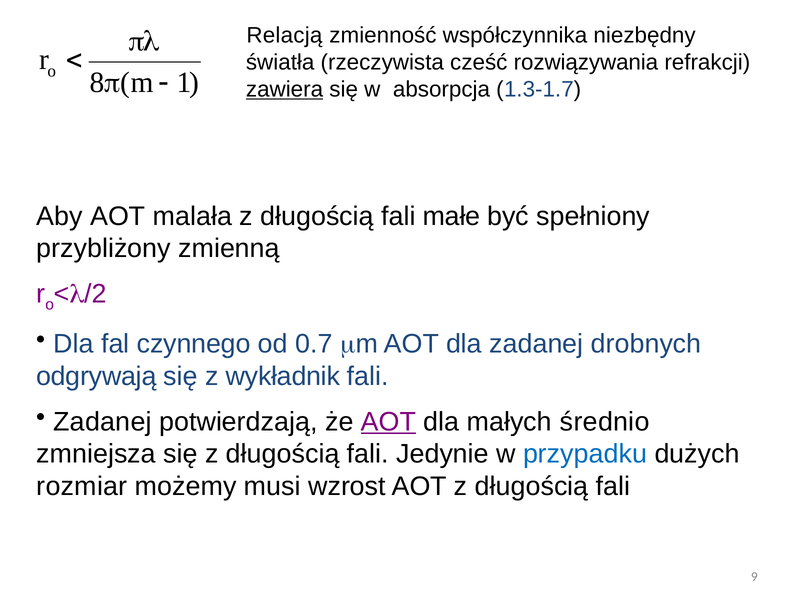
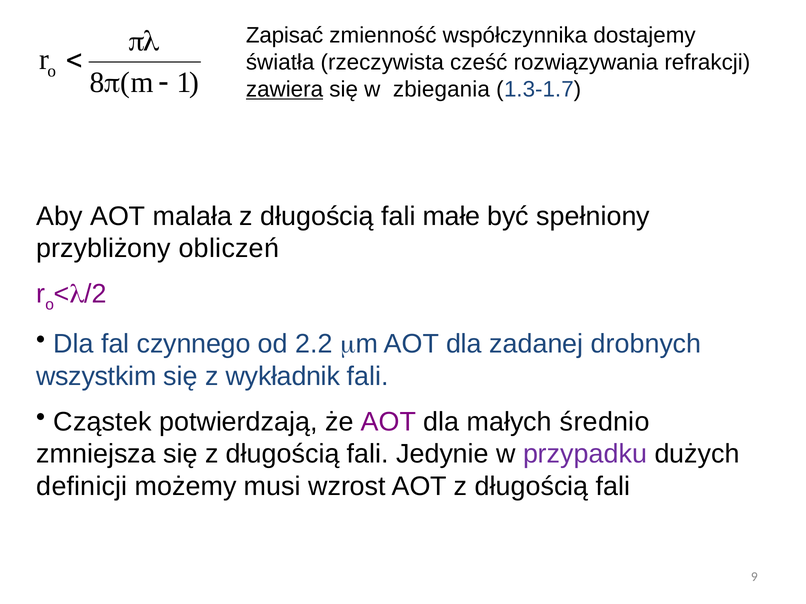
Relacją: Relacją -> Zapisać
niezbędny: niezbędny -> dostajemy
absorpcja: absorpcja -> zbiegania
zmienną: zmienną -> obliczeń
0.7: 0.7 -> 2.2
odgrywają: odgrywają -> wszystkim
Zadanej at (103, 422): Zadanej -> Cząstek
AOT at (388, 422) underline: present -> none
przypadku colour: blue -> purple
rozmiar: rozmiar -> definicji
